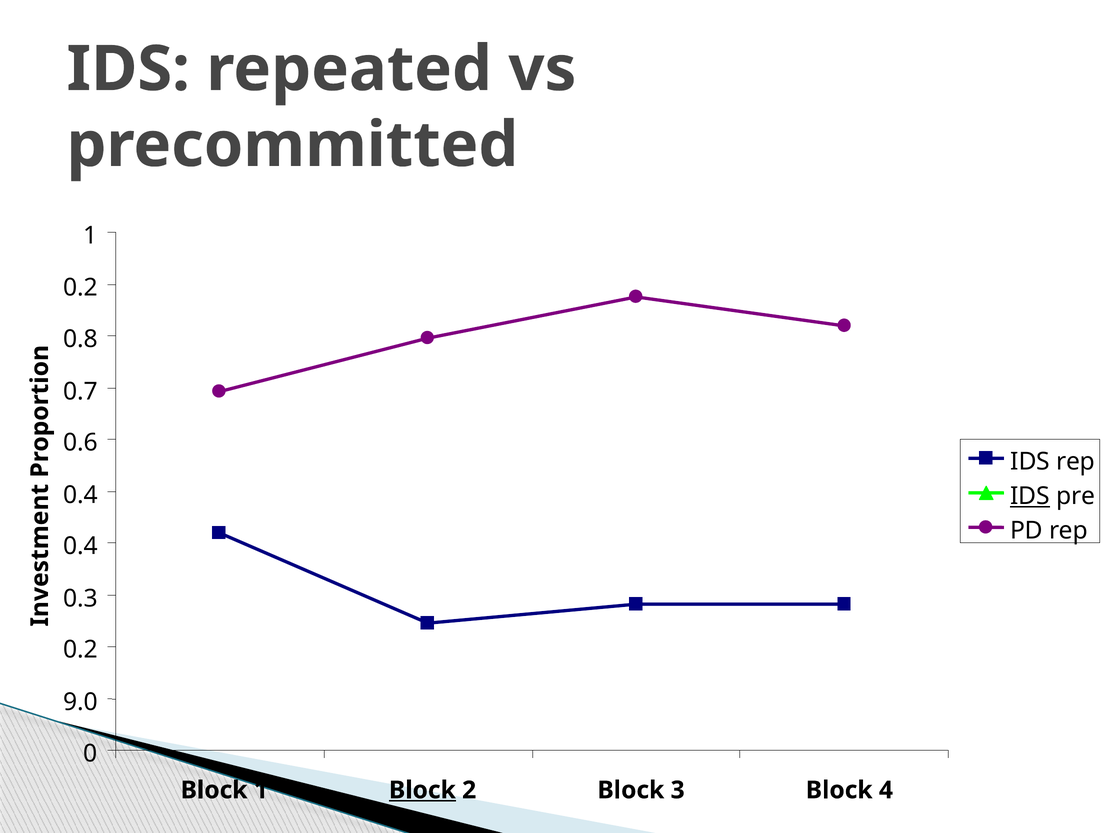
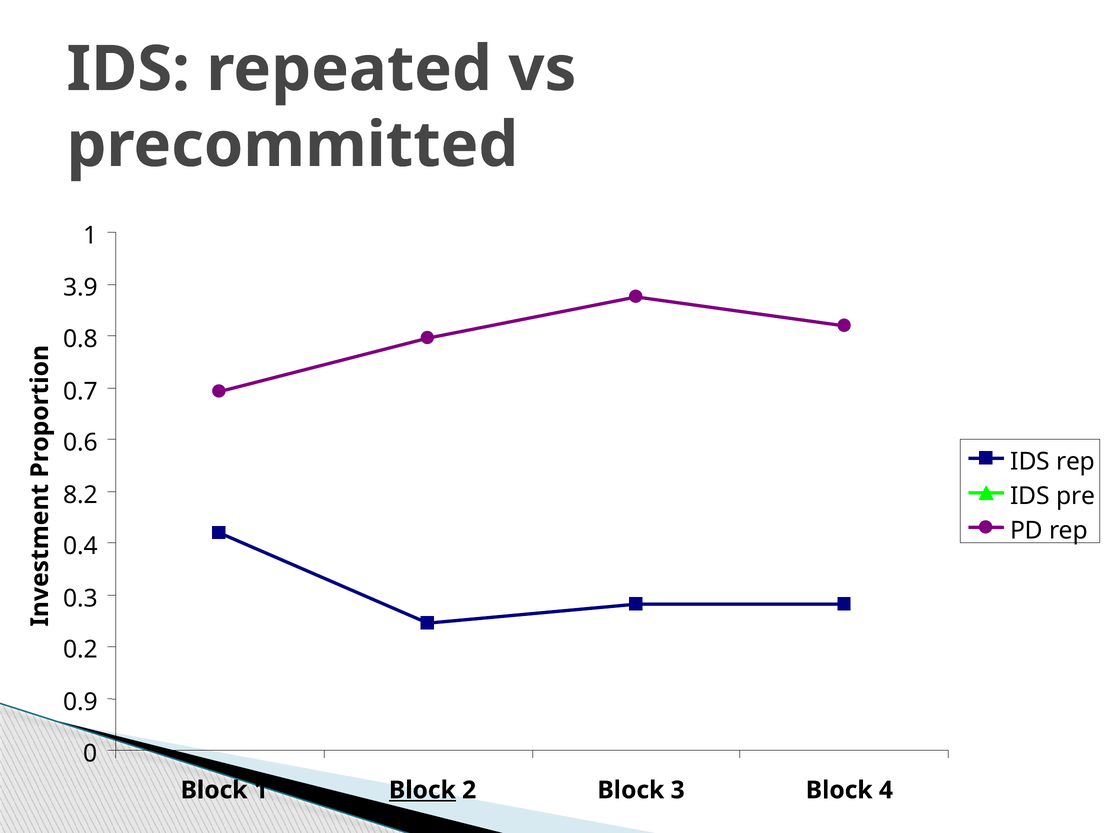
0.2 at (81, 288): 0.2 -> 3.9
0.4 at (81, 495): 0.4 -> 8.2
IDS at (1030, 496) underline: present -> none
9.0: 9.0 -> 0.9
